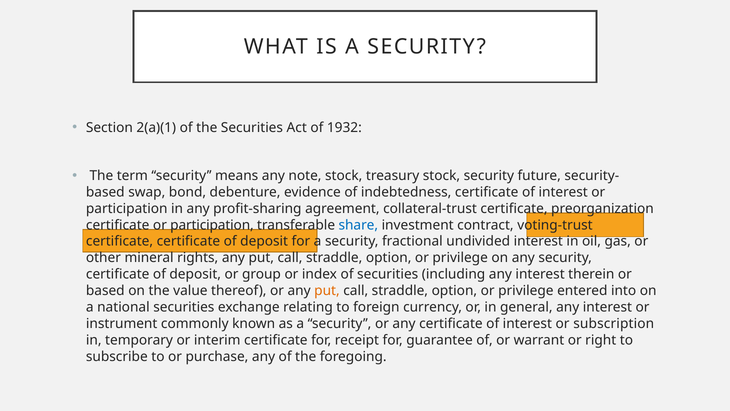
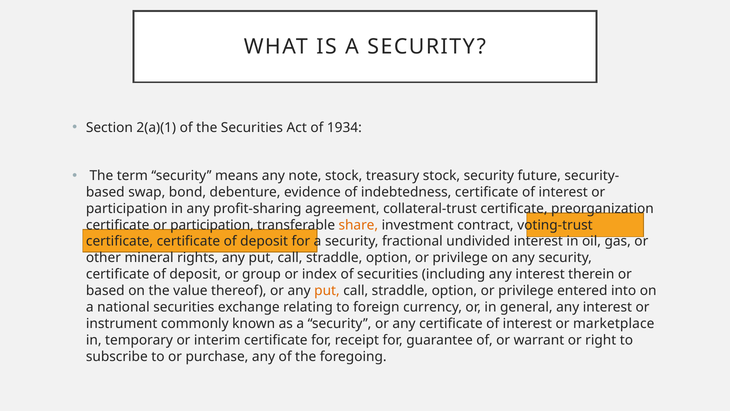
1932: 1932 -> 1934
share colour: blue -> orange
subscription: subscription -> marketplace
